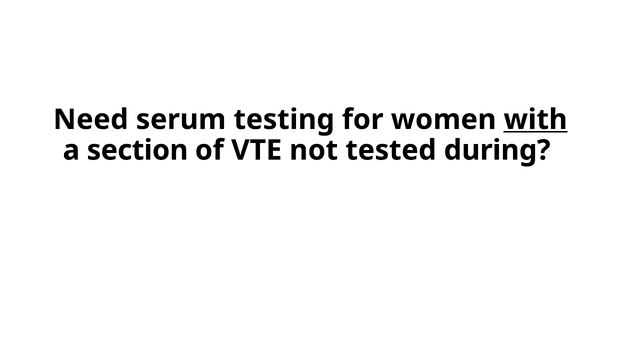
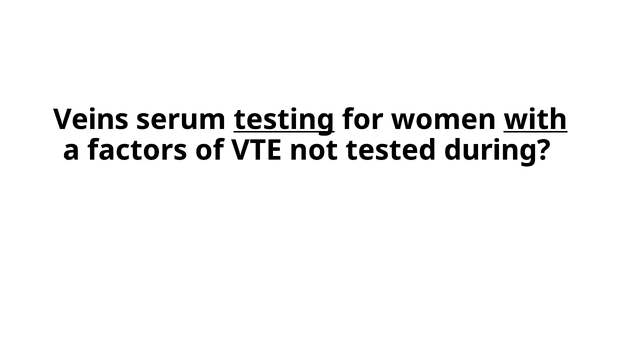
Need: Need -> Veins
testing underline: none -> present
section: section -> factors
